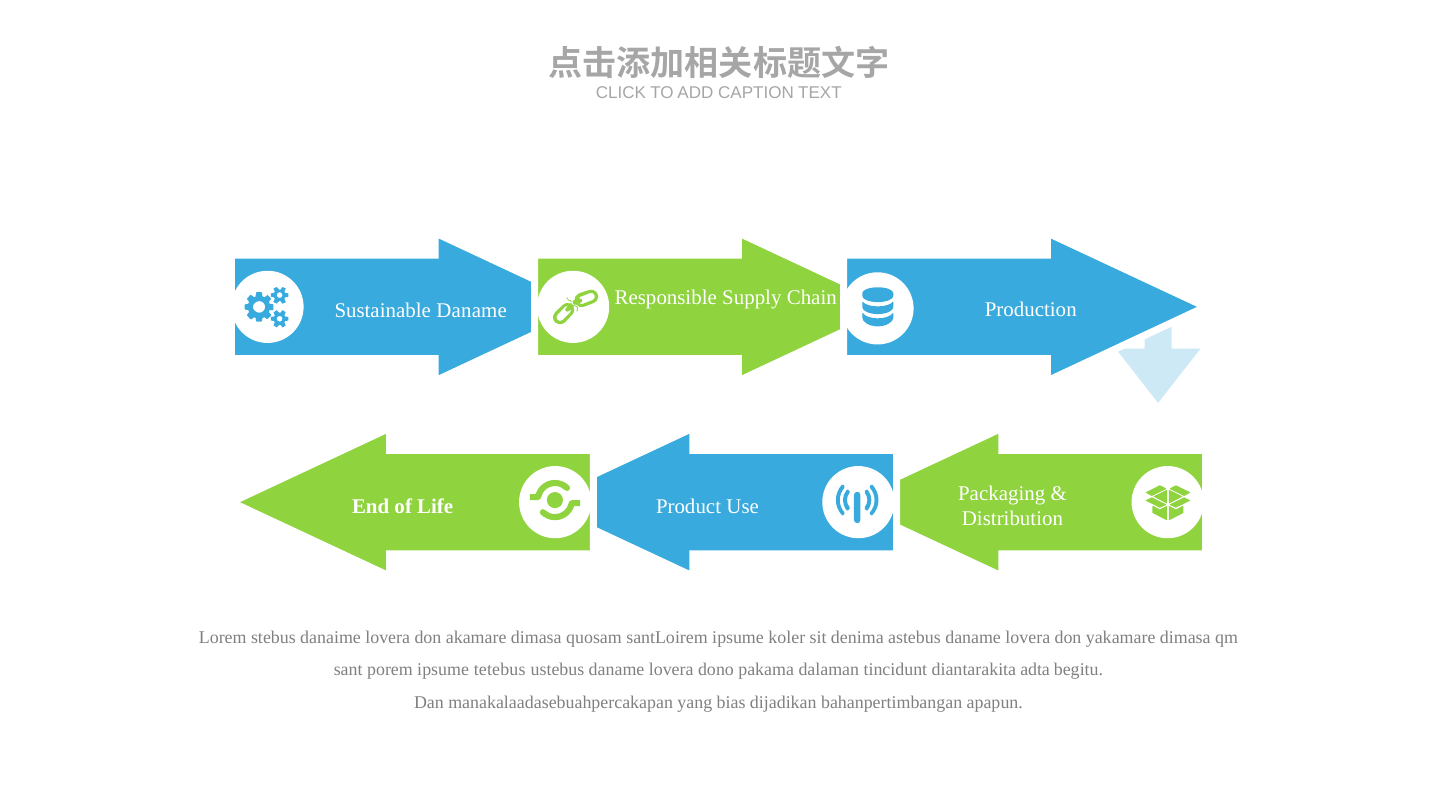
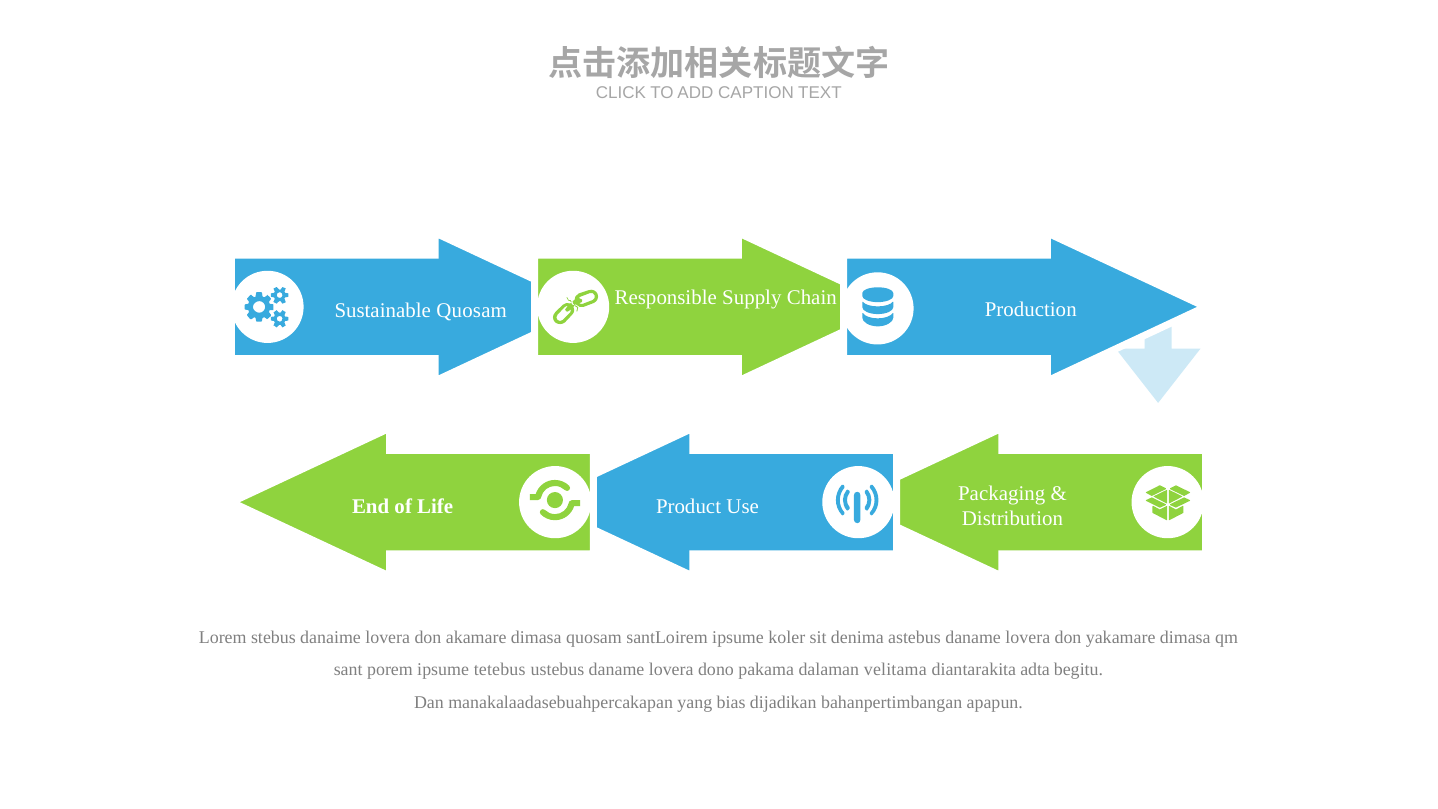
Sustainable Daname: Daname -> Quosam
tincidunt: tincidunt -> velitama
